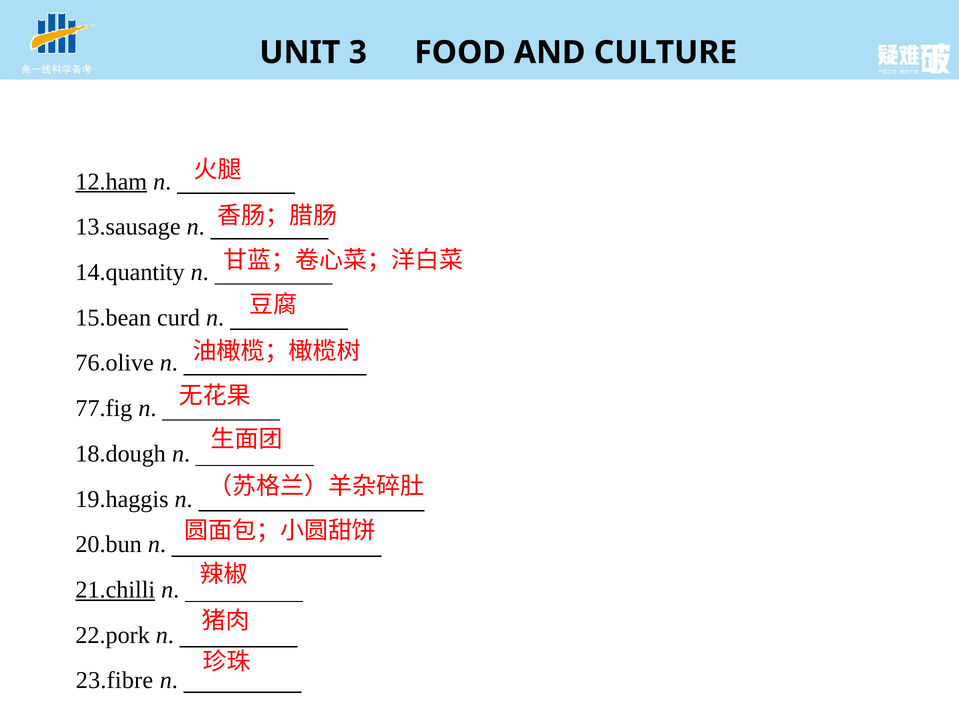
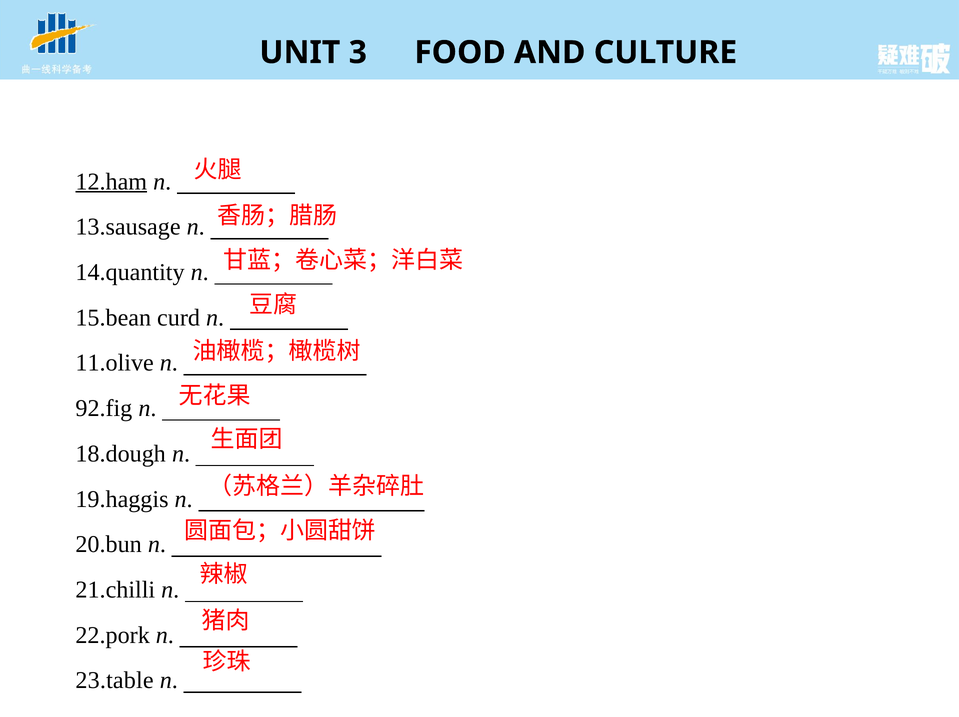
76.olive: 76.olive -> 11.olive
77.fig: 77.fig -> 92.fig
21.chilli underline: present -> none
23.fibre: 23.fibre -> 23.table
